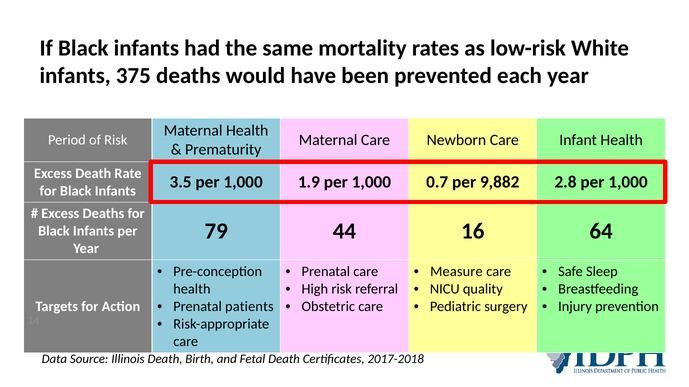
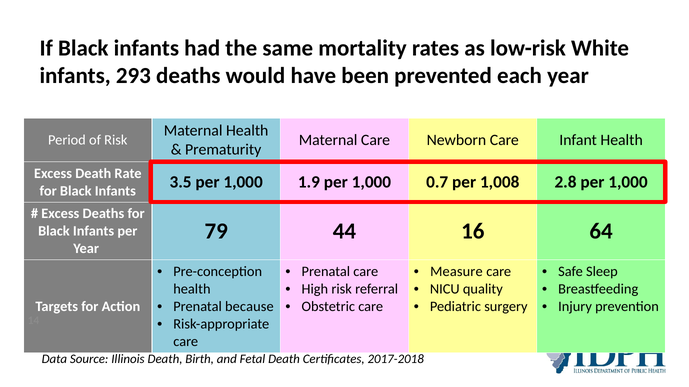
375: 375 -> 293
9,882: 9,882 -> 1,008
patients: patients -> because
